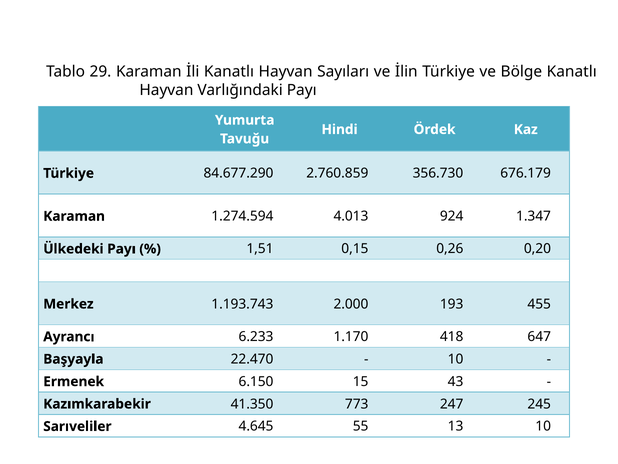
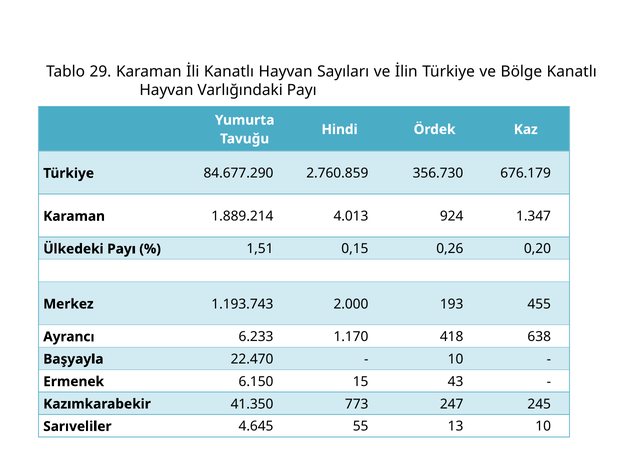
1.274.594: 1.274.594 -> 1.889.214
647: 647 -> 638
